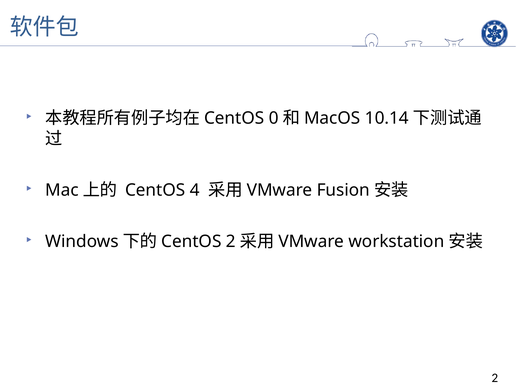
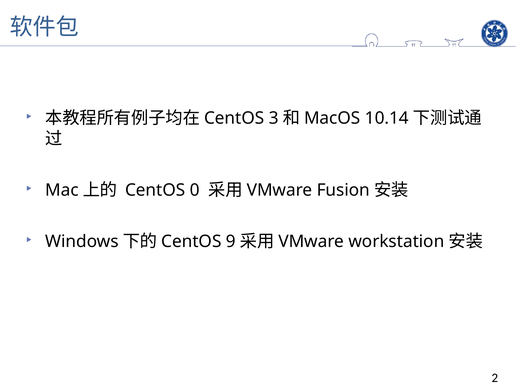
0: 0 -> 3
4: 4 -> 0
CentOS 2: 2 -> 9
